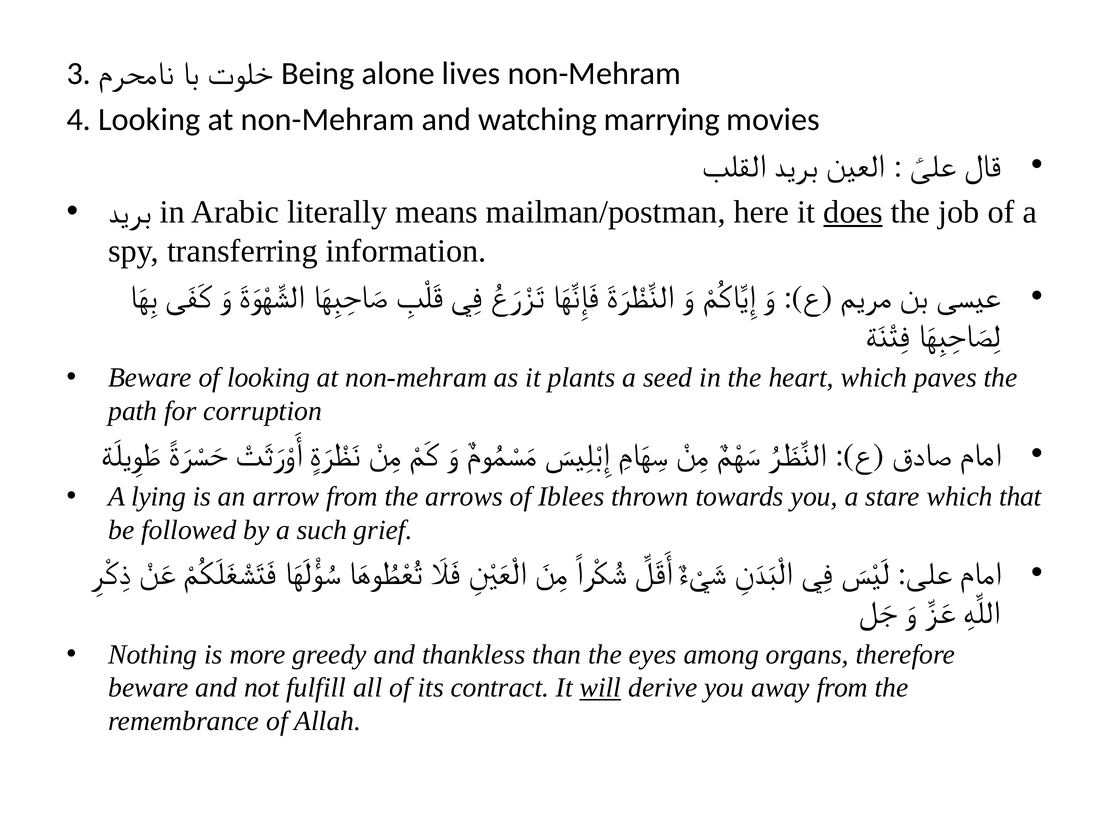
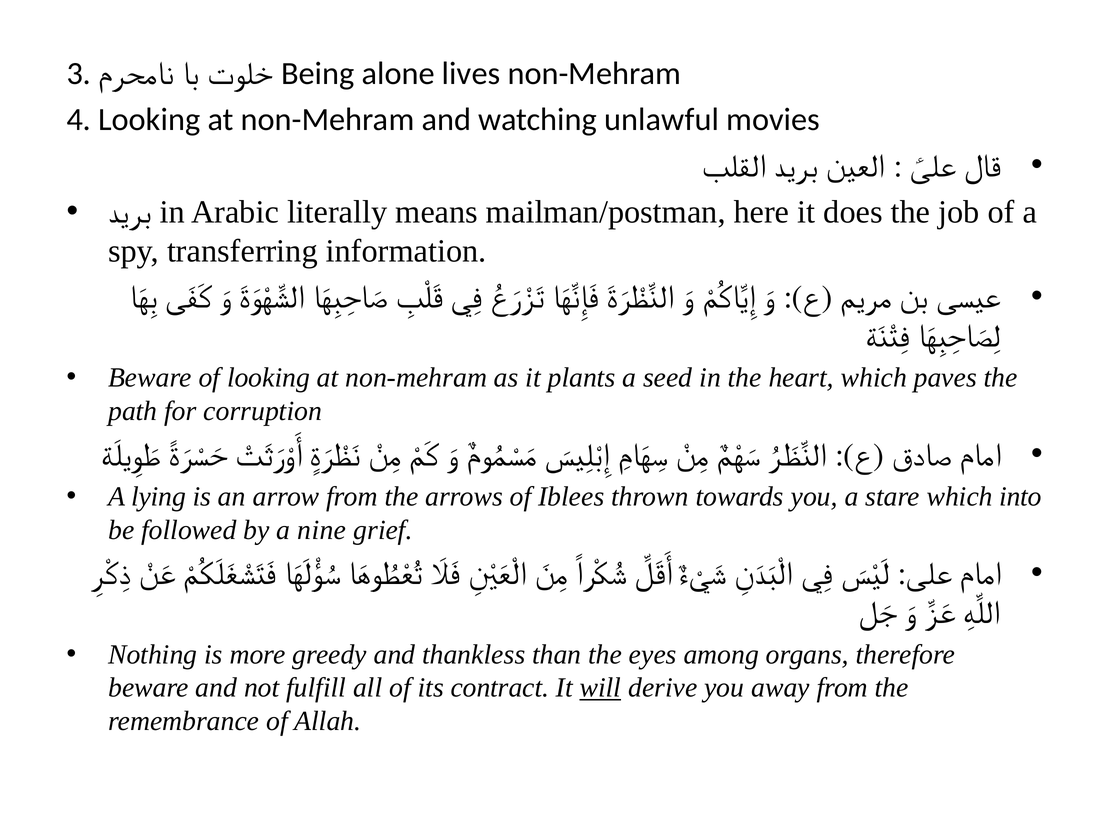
marrying: marrying -> unlawful
does underline: present -> none
that: that -> into
such: such -> nine
